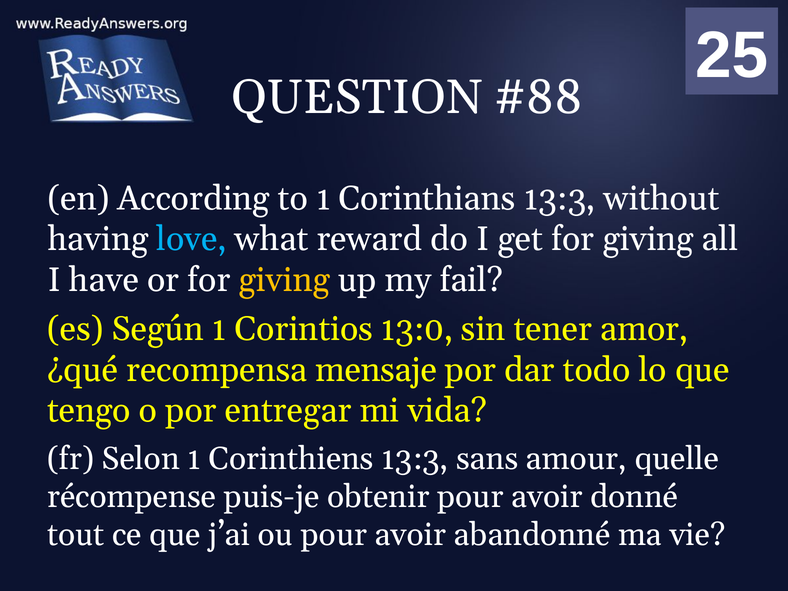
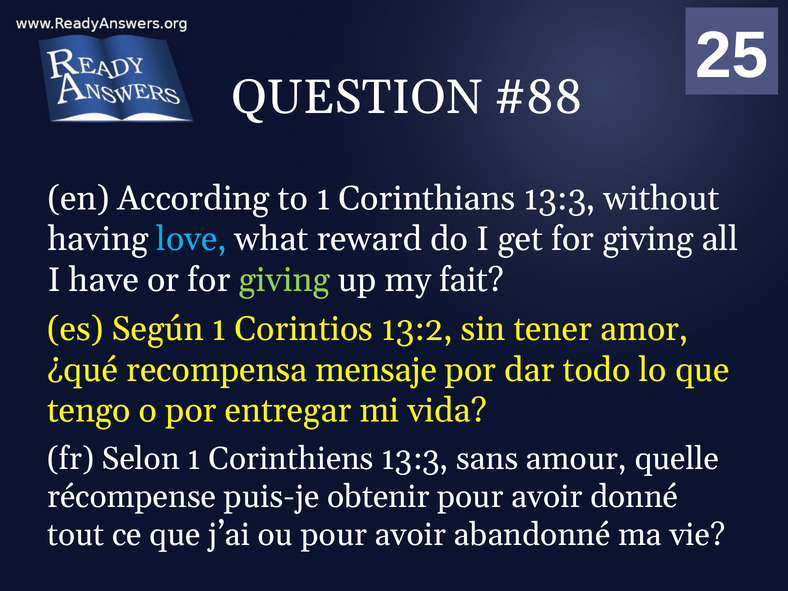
giving at (284, 280) colour: yellow -> light green
fail: fail -> fait
13:0: 13:0 -> 13:2
